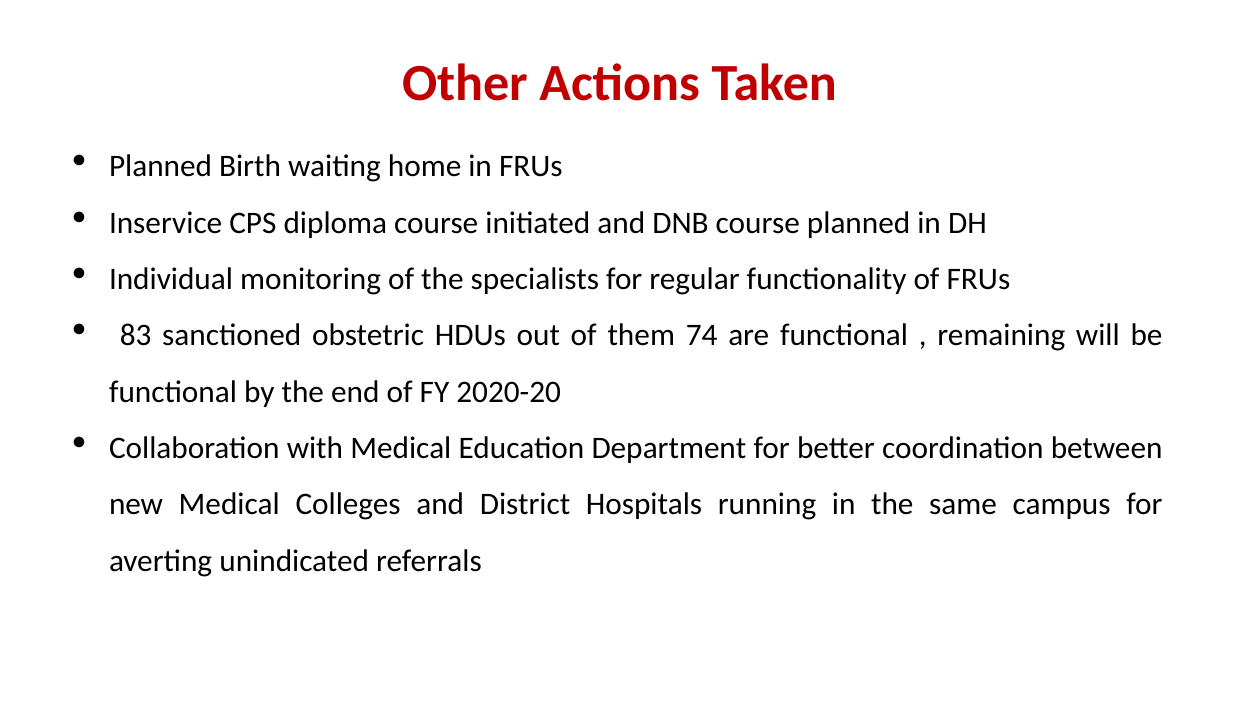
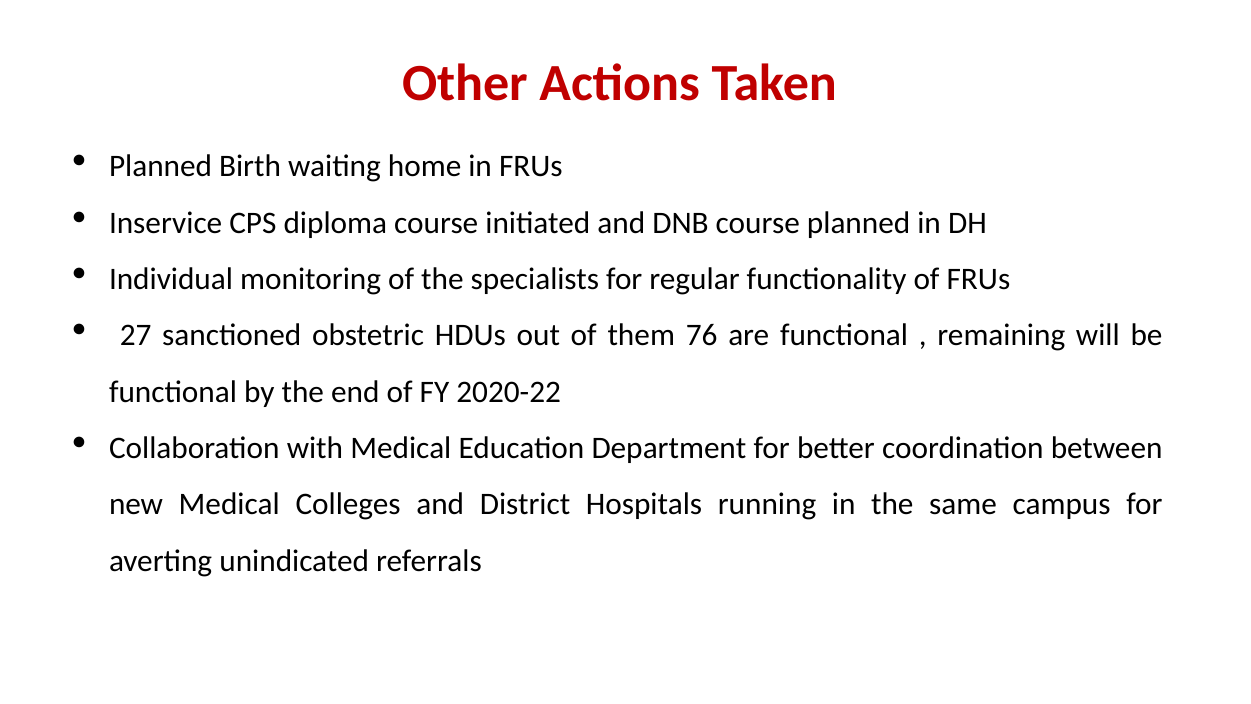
83: 83 -> 27
74: 74 -> 76
2020-20: 2020-20 -> 2020-22
